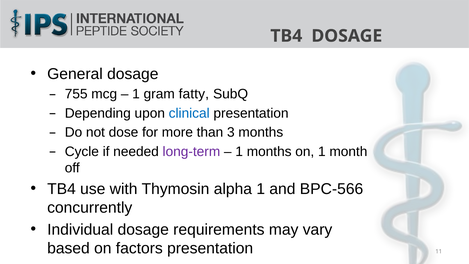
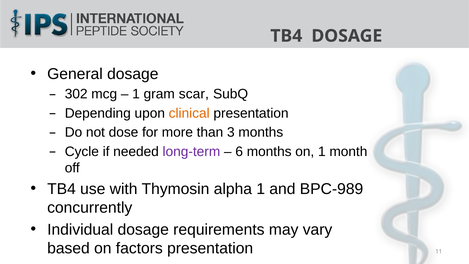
755: 755 -> 302
fatty: fatty -> scar
clinical colour: blue -> orange
1 at (239, 151): 1 -> 6
BPC-566: BPC-566 -> BPC-989
